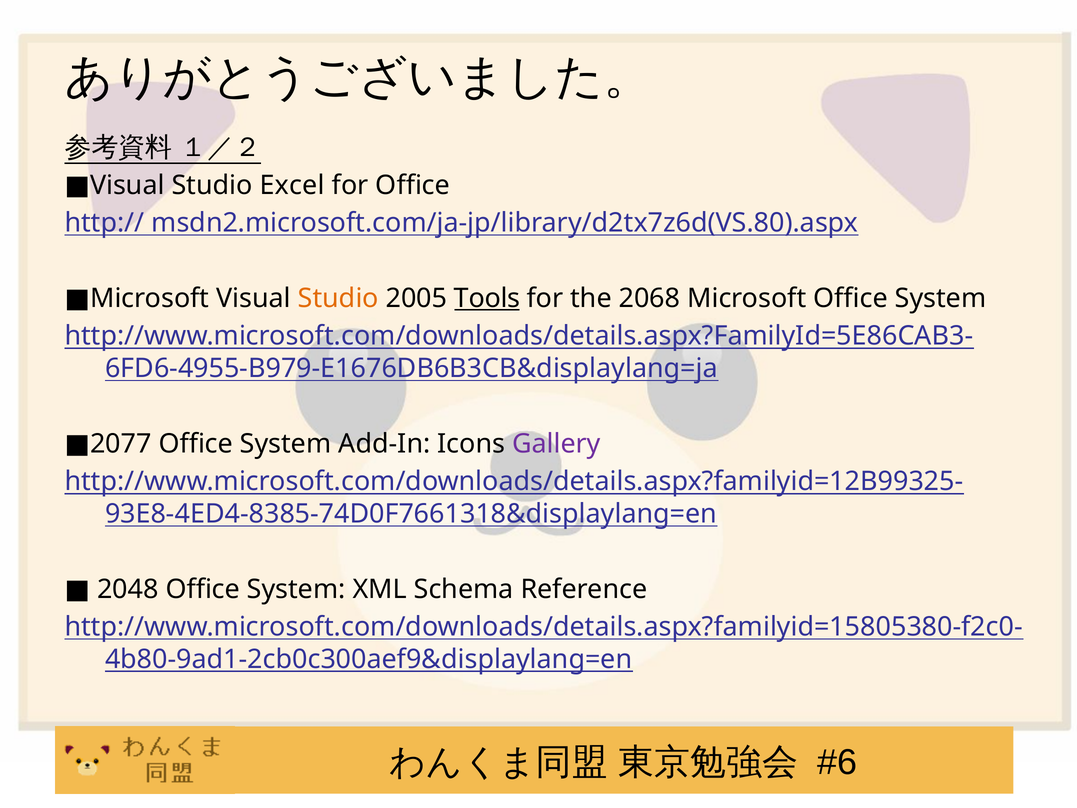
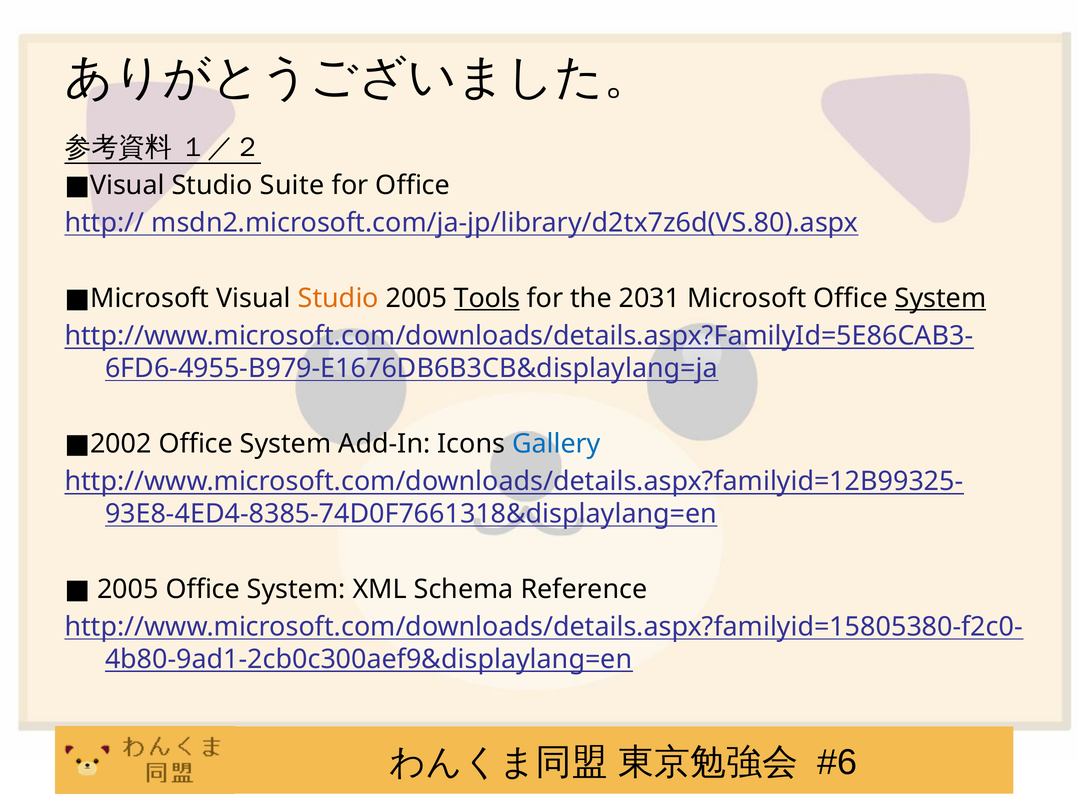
Excel: Excel -> Suite
2068: 2068 -> 2031
System at (941, 298) underline: none -> present
2077: 2077 -> 2002
Gallery colour: purple -> blue
2048 at (128, 589): 2048 -> 2005
